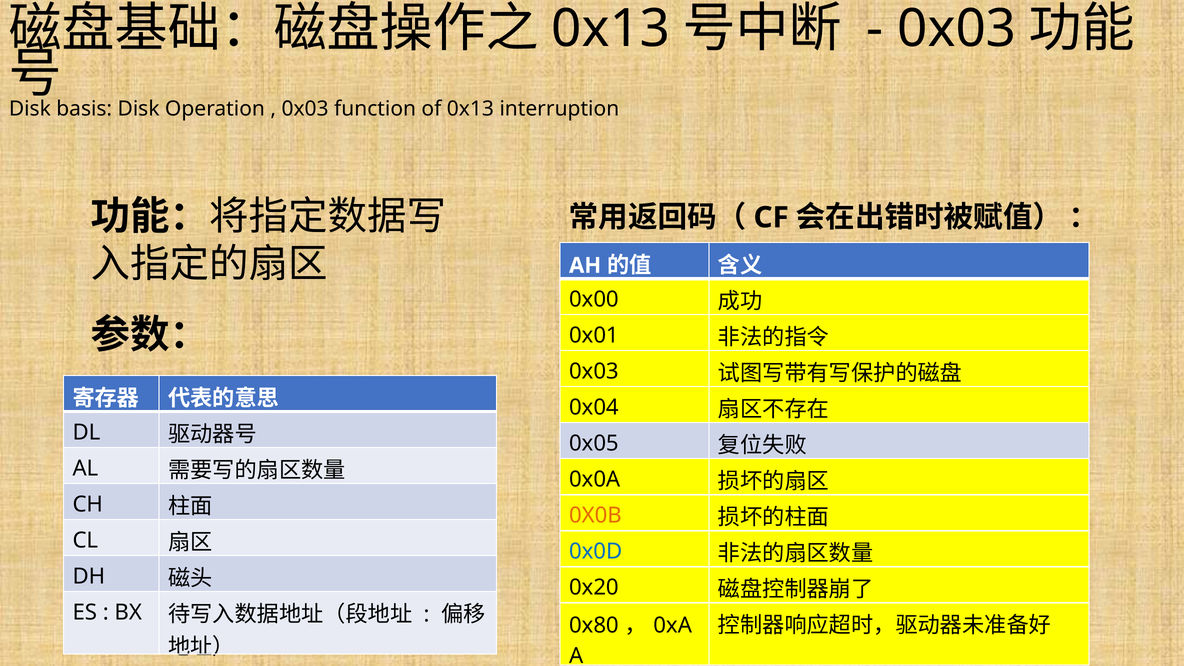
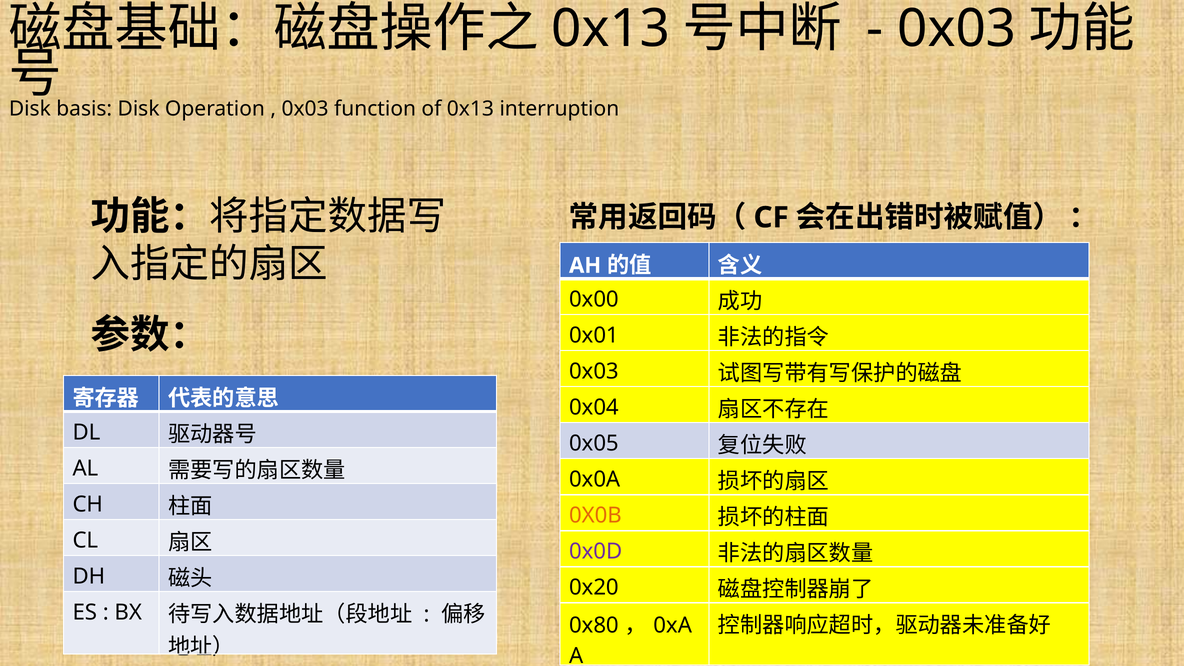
0x0D colour: blue -> purple
